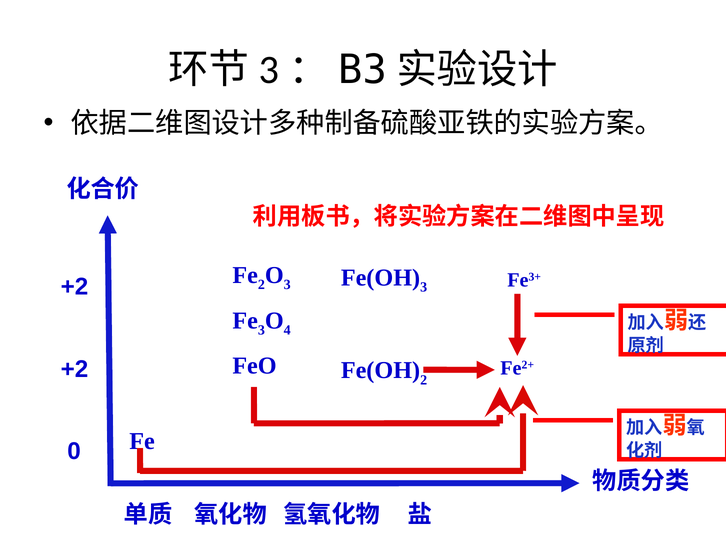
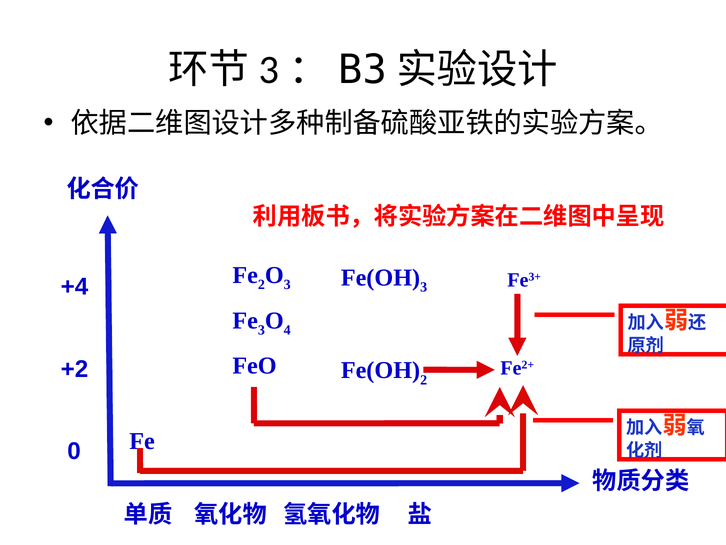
+2 at (74, 287): +2 -> +4
